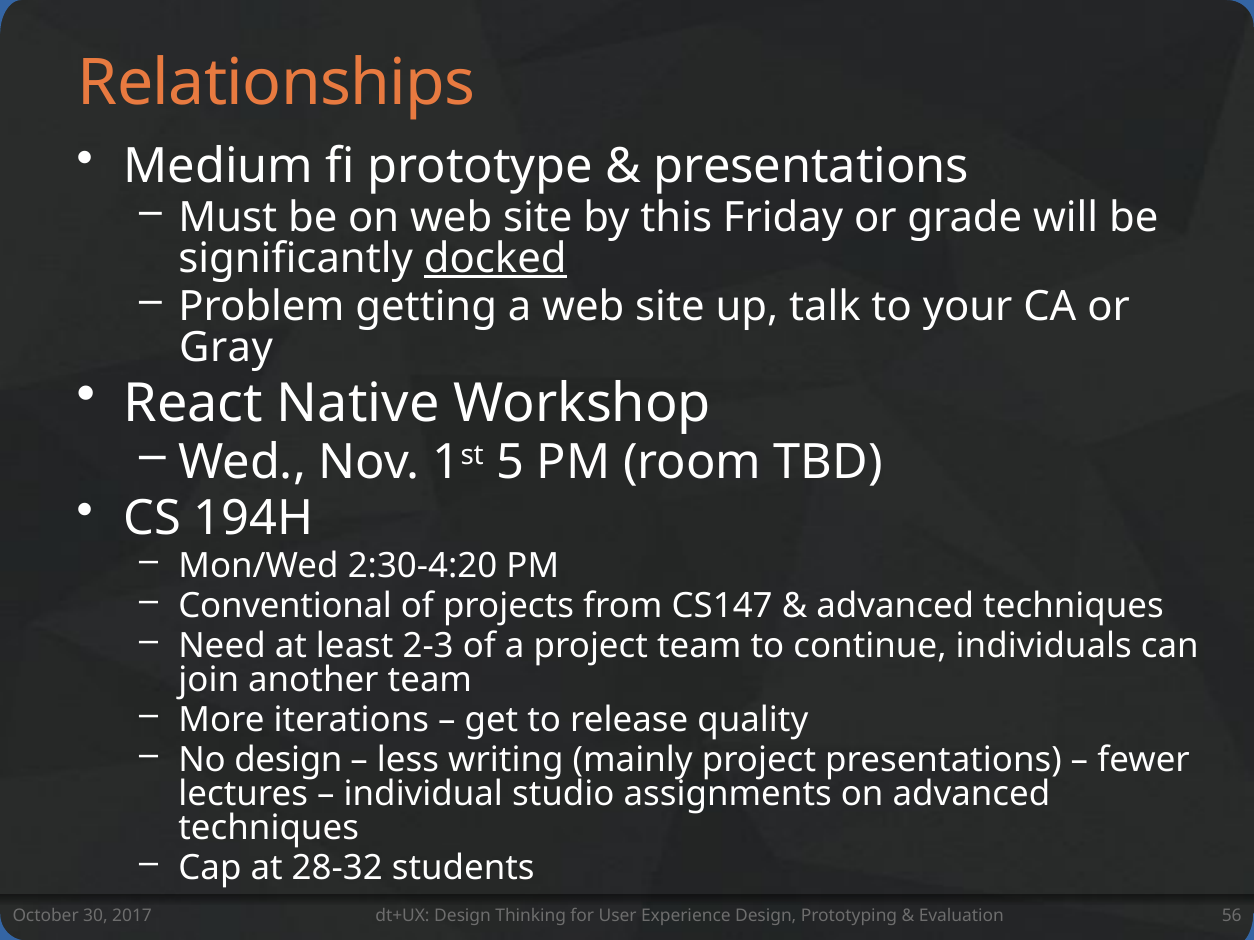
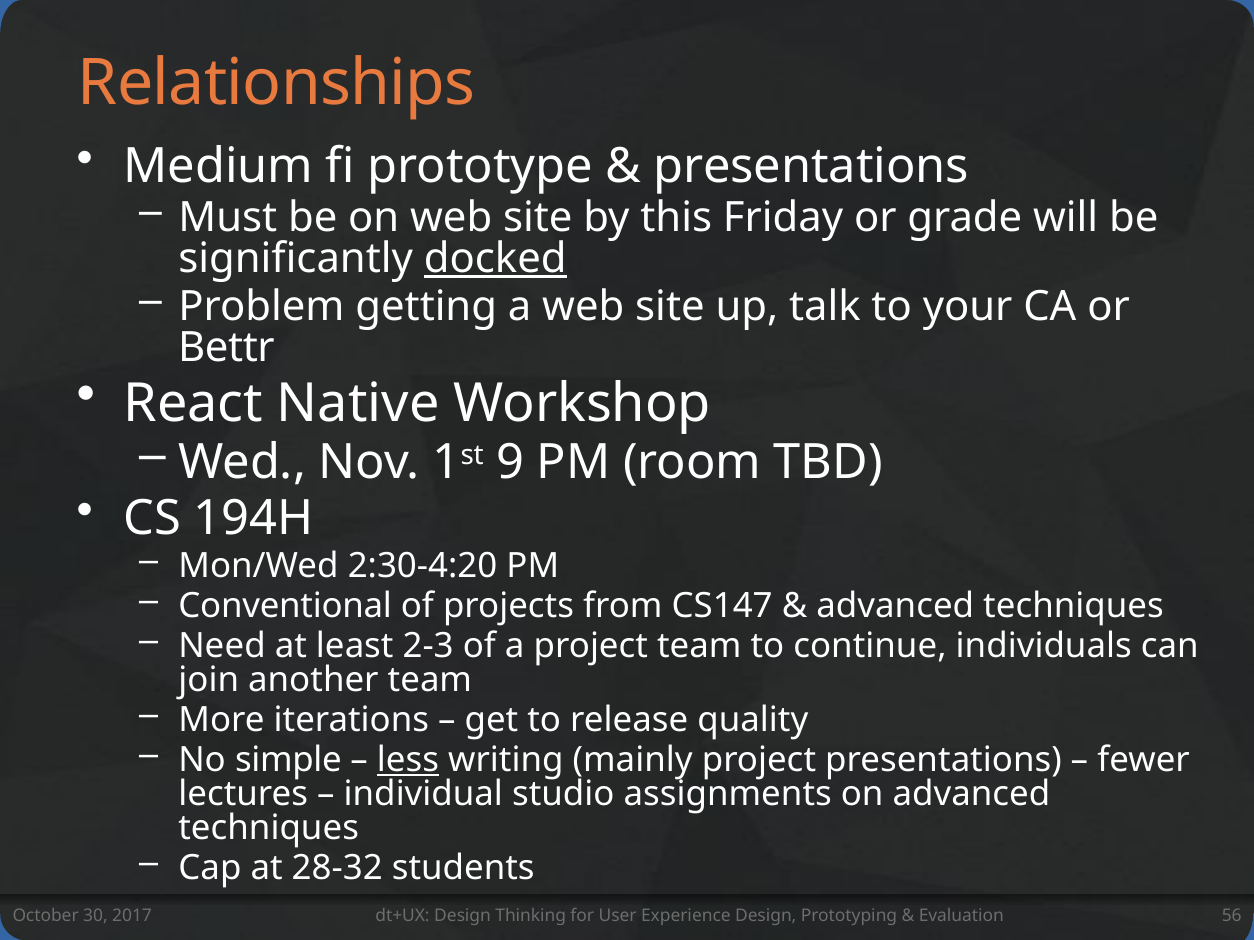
Gray: Gray -> Bettr
5: 5 -> 9
No design: design -> simple
less underline: none -> present
